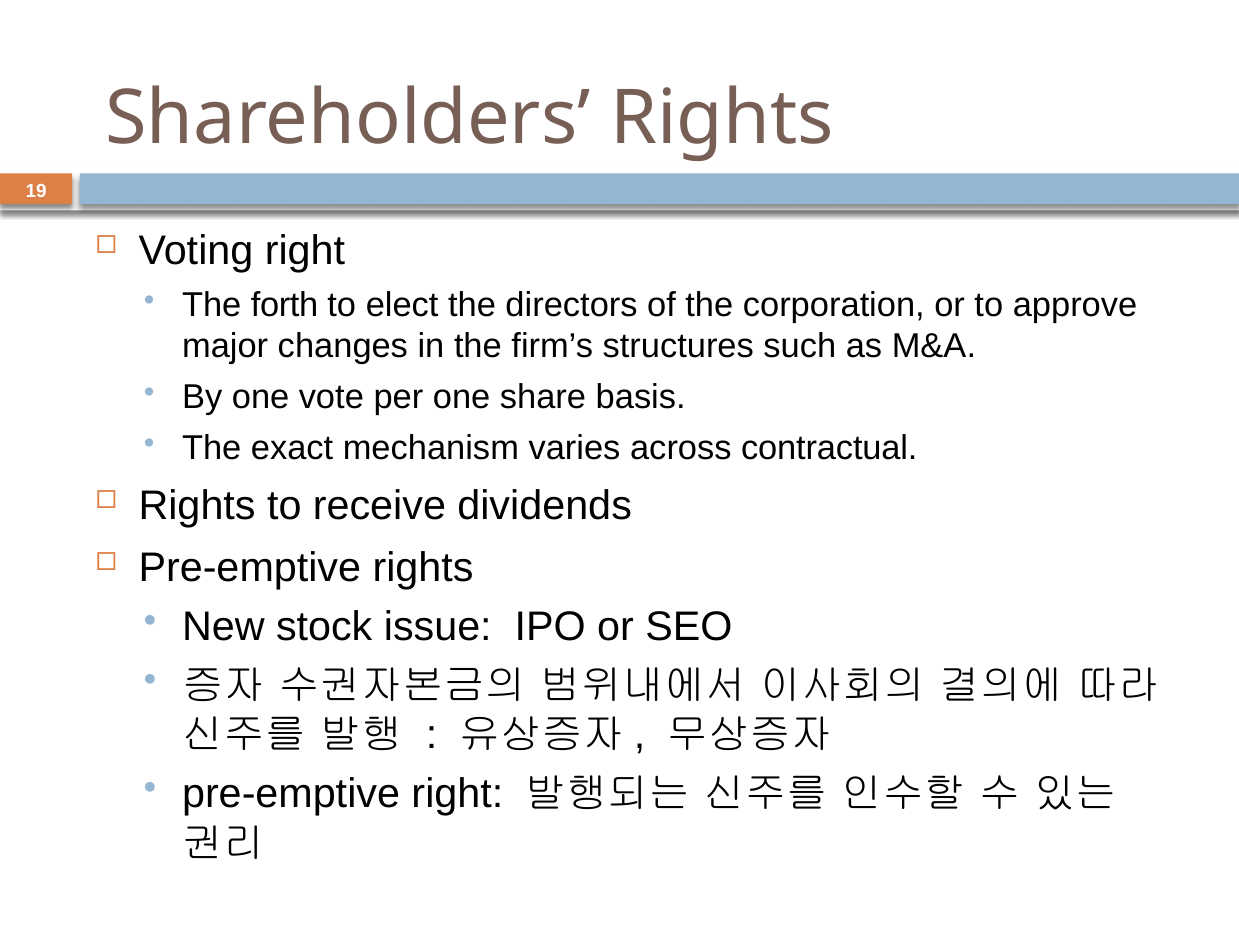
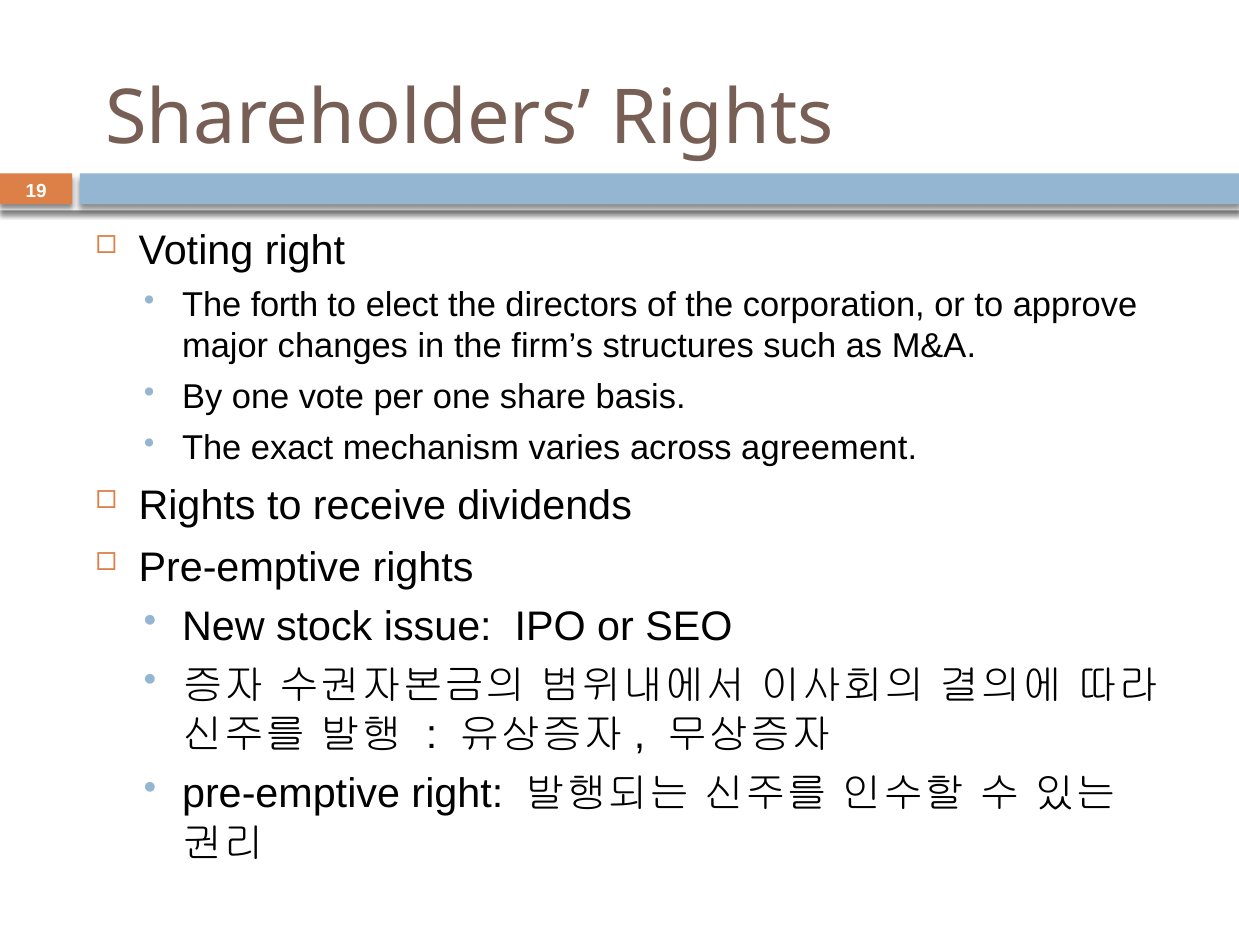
contractual: contractual -> agreement
